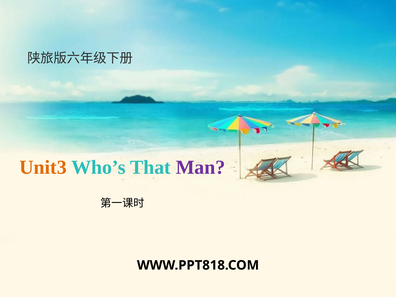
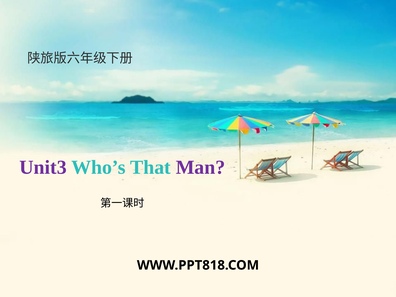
Unit3 colour: orange -> purple
